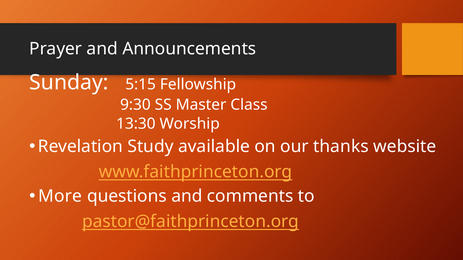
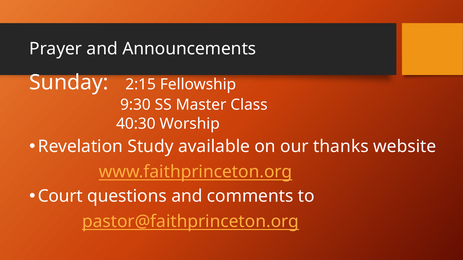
5:15: 5:15 -> 2:15
13:30: 13:30 -> 40:30
More: More -> Court
